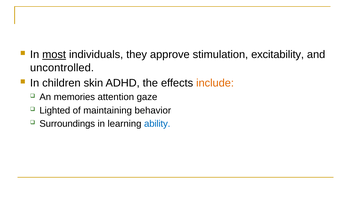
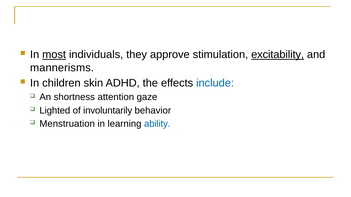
excitability underline: none -> present
uncontrolled: uncontrolled -> mannerisms
include colour: orange -> blue
memories: memories -> shortness
maintaining: maintaining -> involuntarily
Surroundings: Surroundings -> Menstruation
